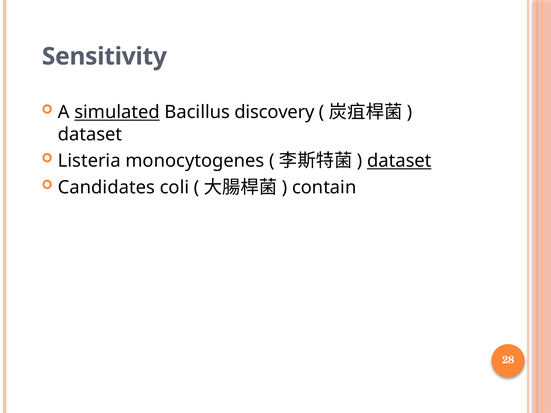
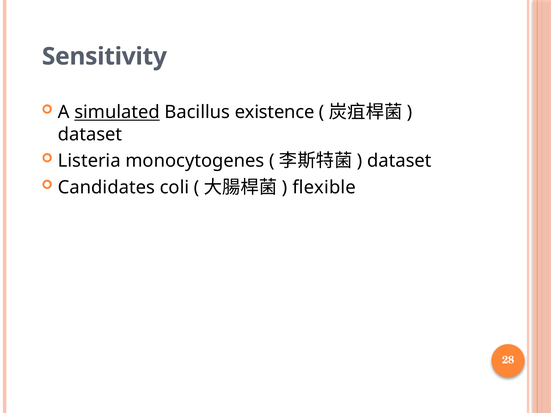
discovery: discovery -> existence
dataset at (399, 161) underline: present -> none
contain: contain -> flexible
